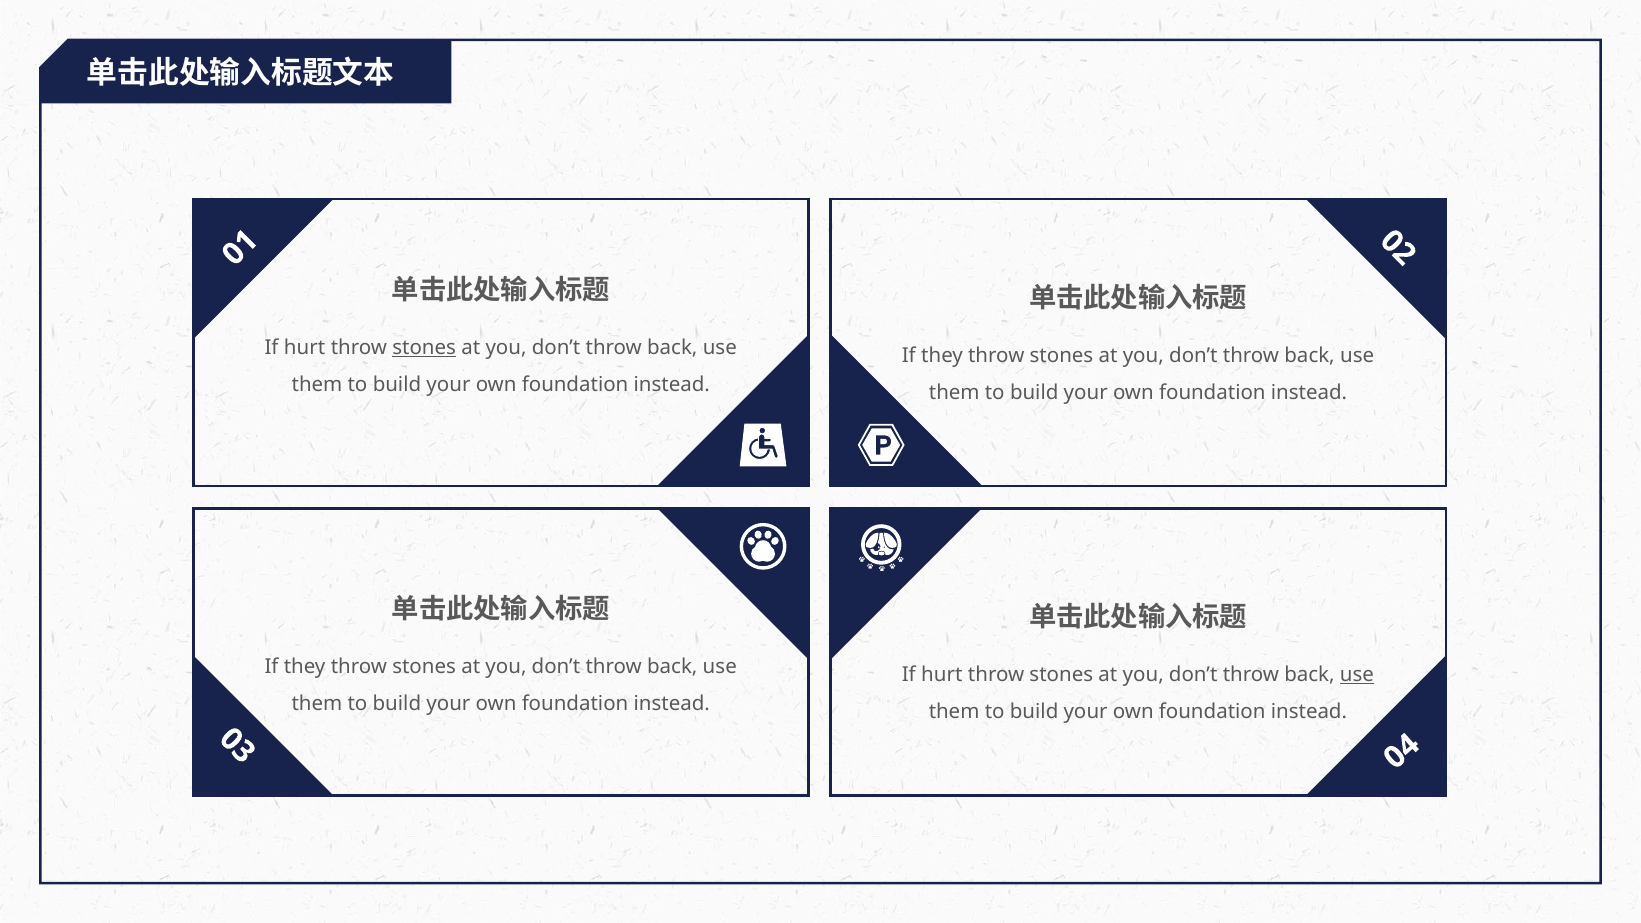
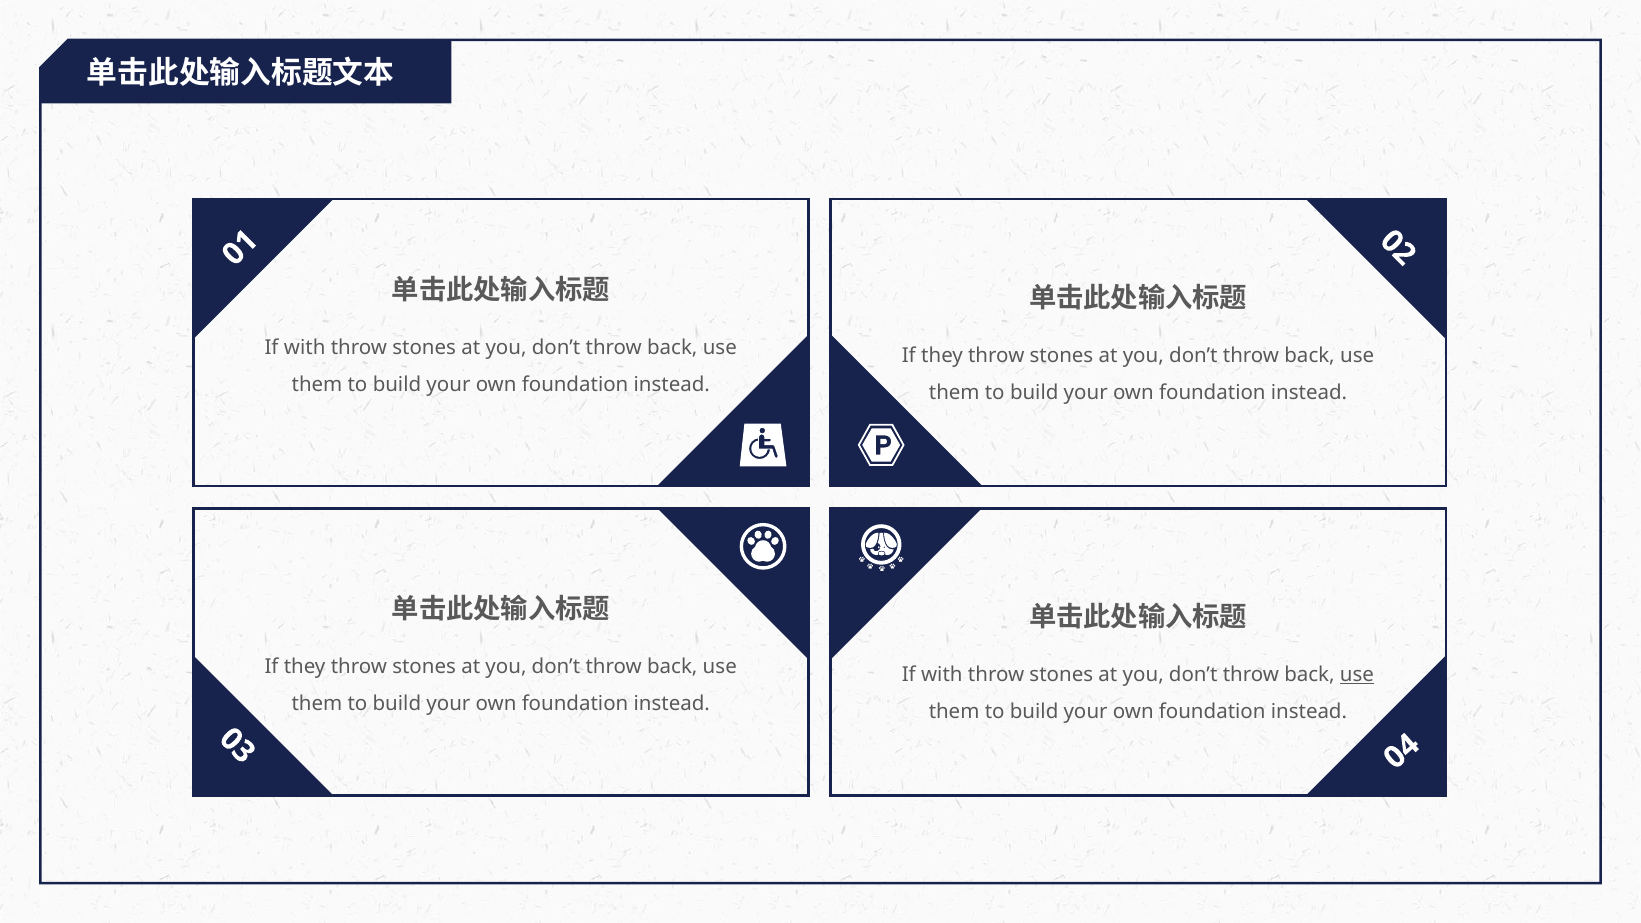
hurt at (305, 348): hurt -> with
stones at (424, 348) underline: present -> none
hurt at (942, 675): hurt -> with
